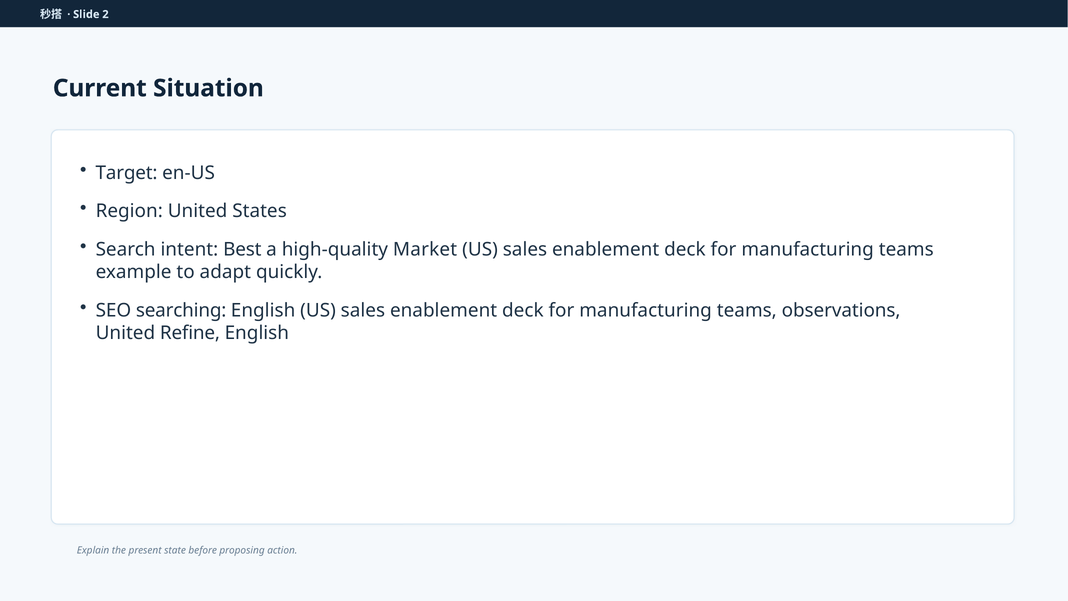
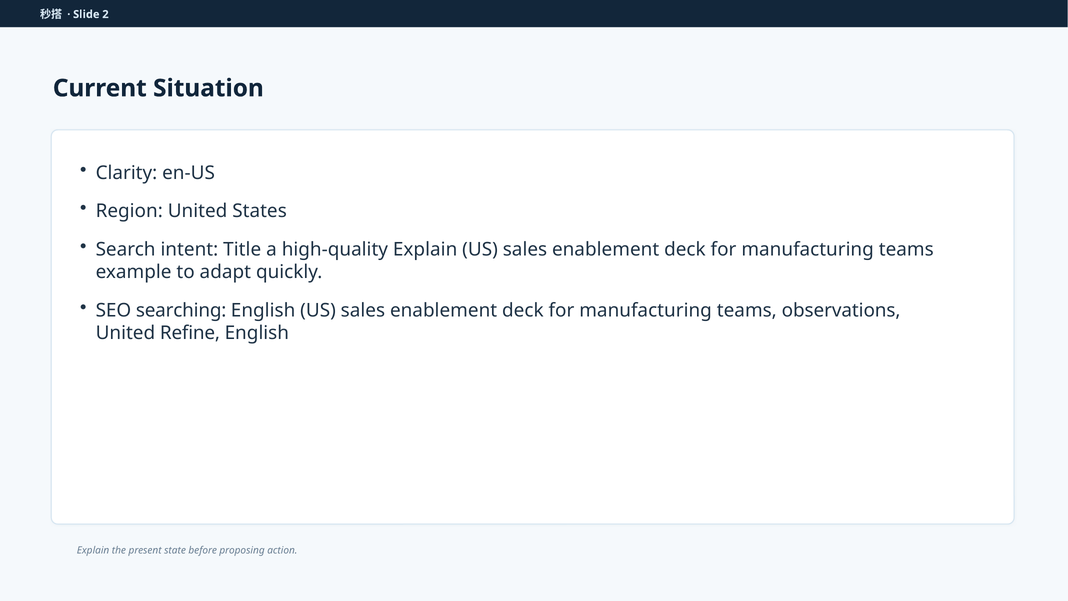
Target: Target -> Clarity
Best: Best -> Title
high-quality Market: Market -> Explain
